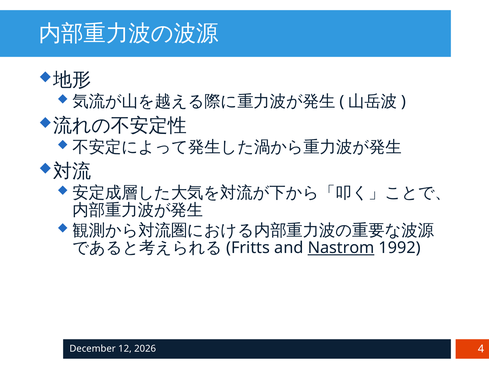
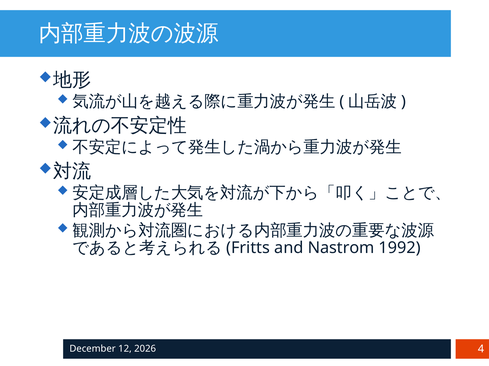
Nastrom underline: present -> none
